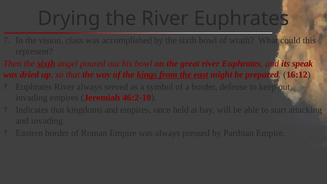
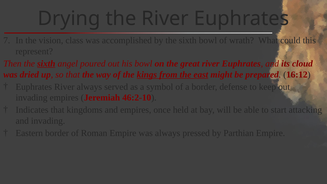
speak: speak -> cloud
